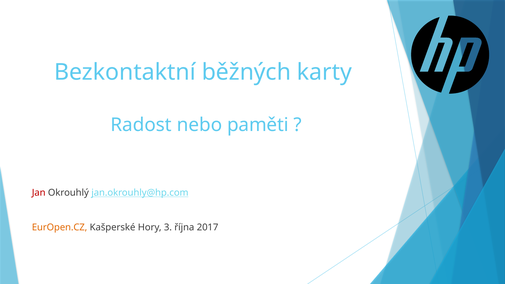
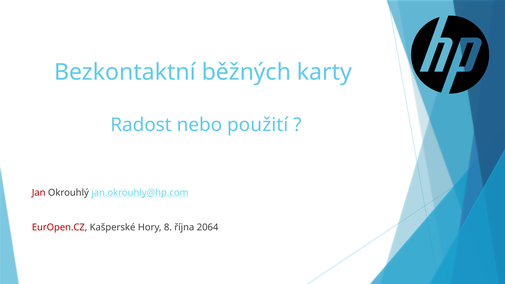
paměti: paměti -> použití
EurOpen.CZ colour: orange -> red
3: 3 -> 8
2017: 2017 -> 2064
